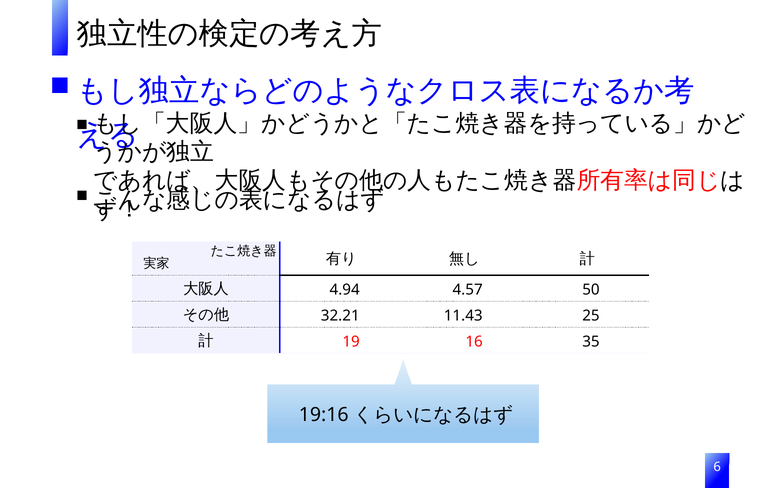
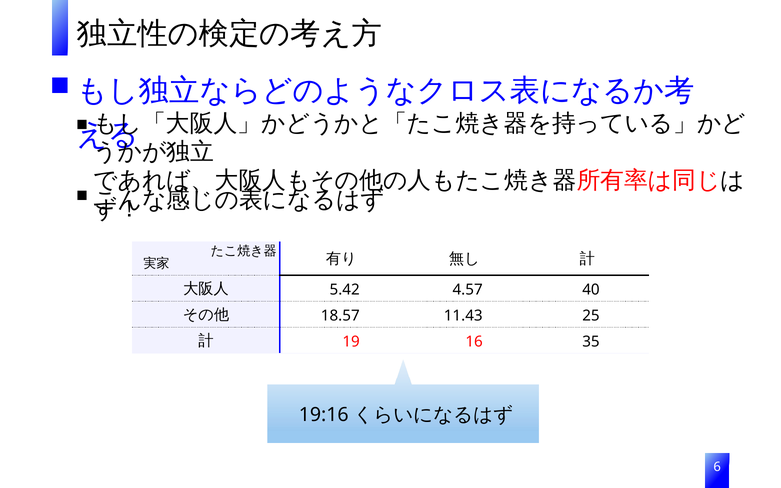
4.94: 4.94 -> 5.42
50: 50 -> 40
32.21: 32.21 -> 18.57
